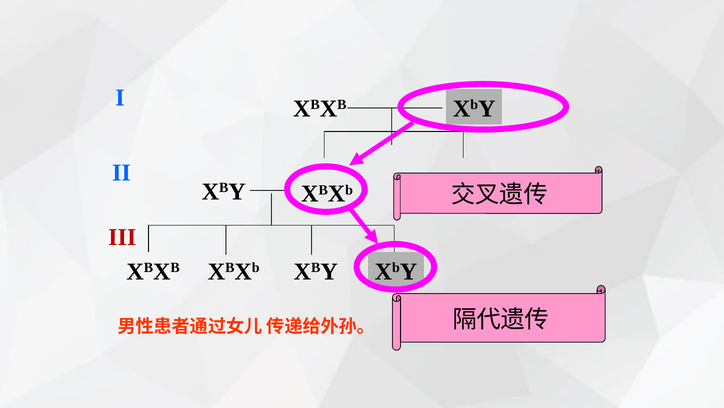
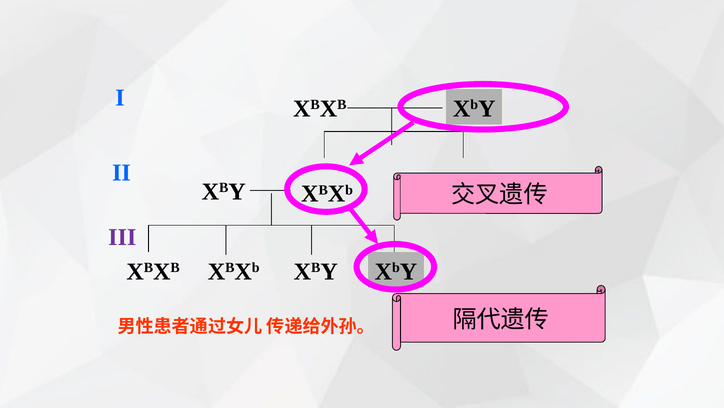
III colour: red -> purple
